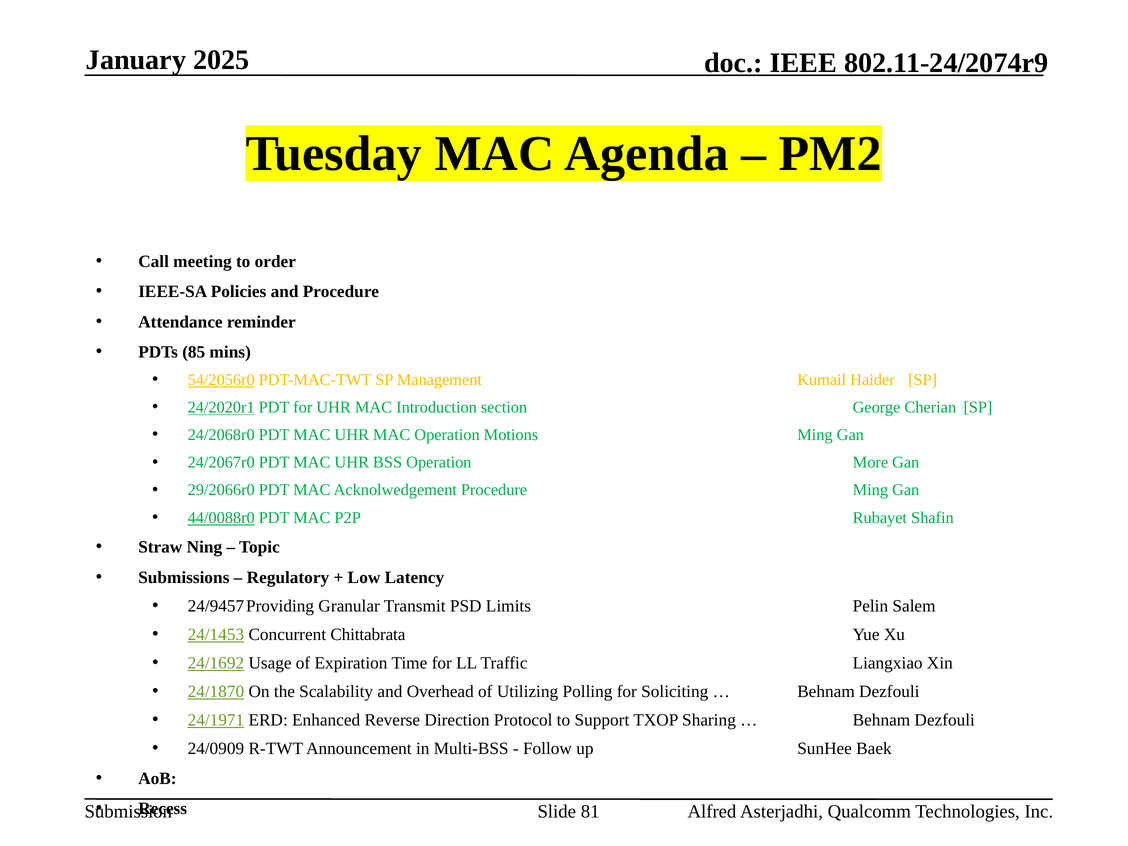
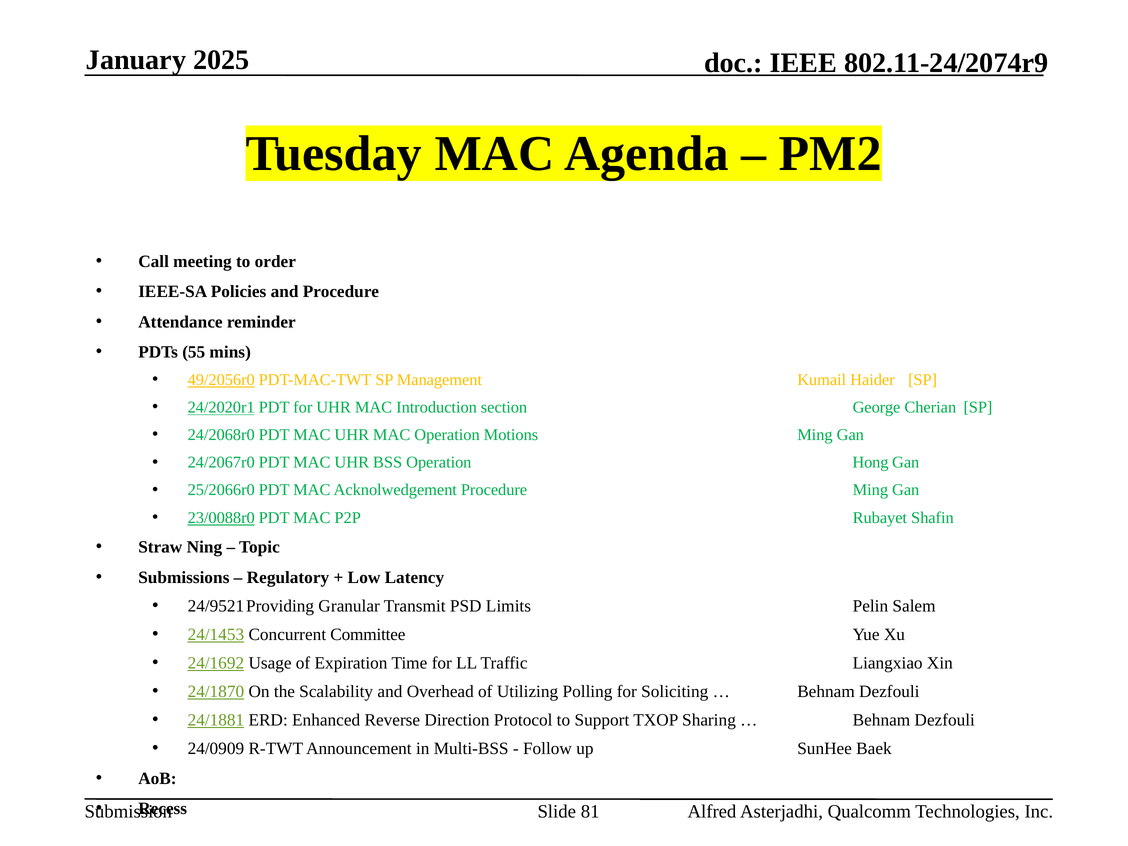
85: 85 -> 55
54/2056r0: 54/2056r0 -> 49/2056r0
More: More -> Hong
29/2066r0: 29/2066r0 -> 25/2066r0
44/0088r0: 44/0088r0 -> 23/0088r0
24/9457: 24/9457 -> 24/9521
Chittabrata: Chittabrata -> Committee
24/1971: 24/1971 -> 24/1881
